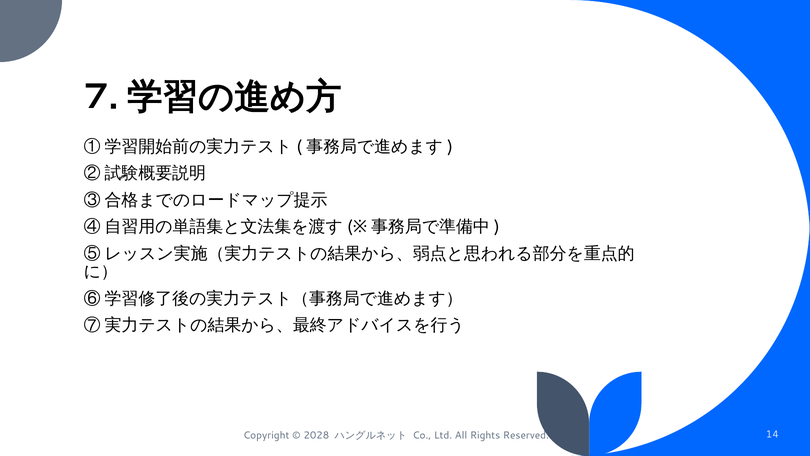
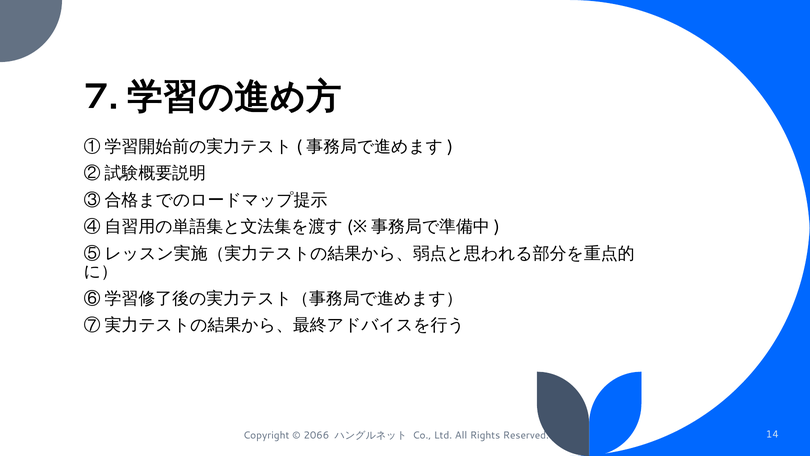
2028: 2028 -> 2066
